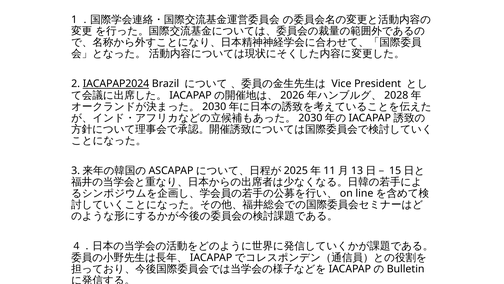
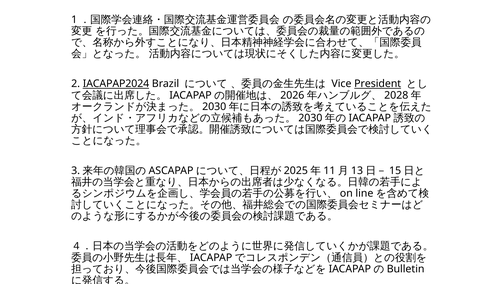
President underline: none -> present
